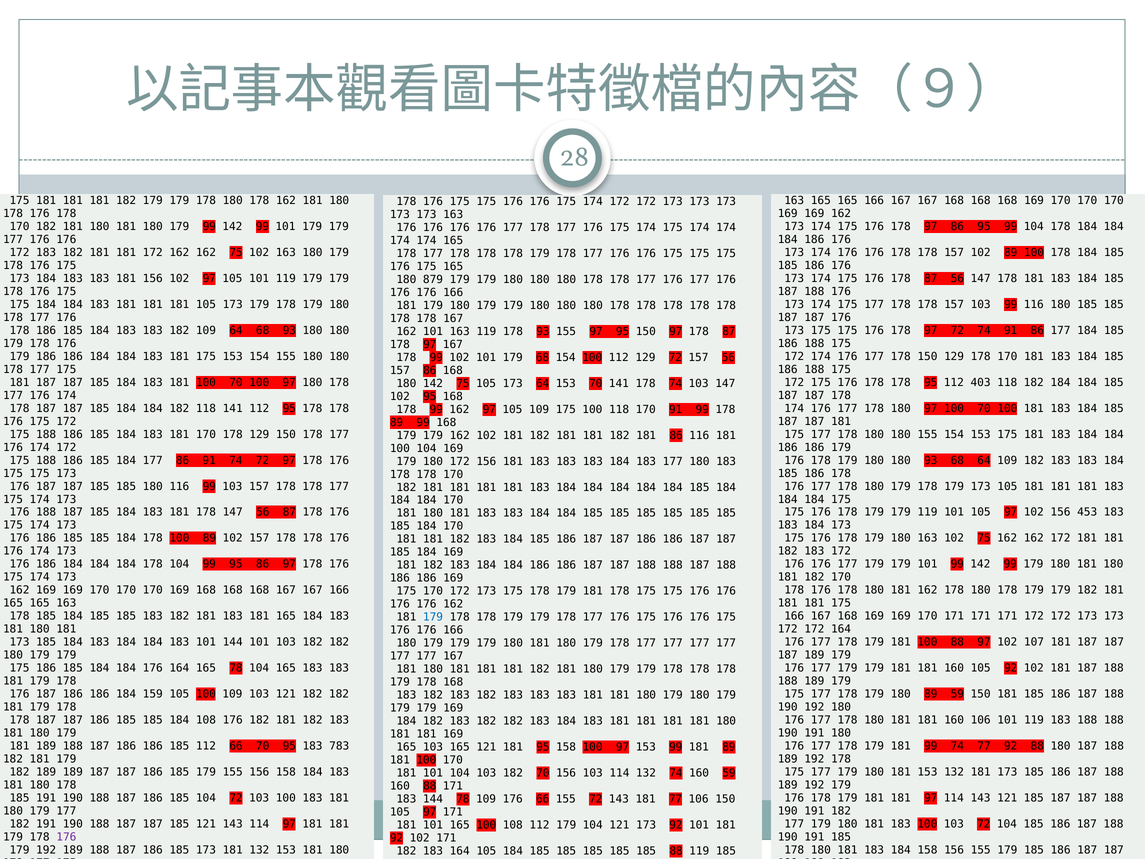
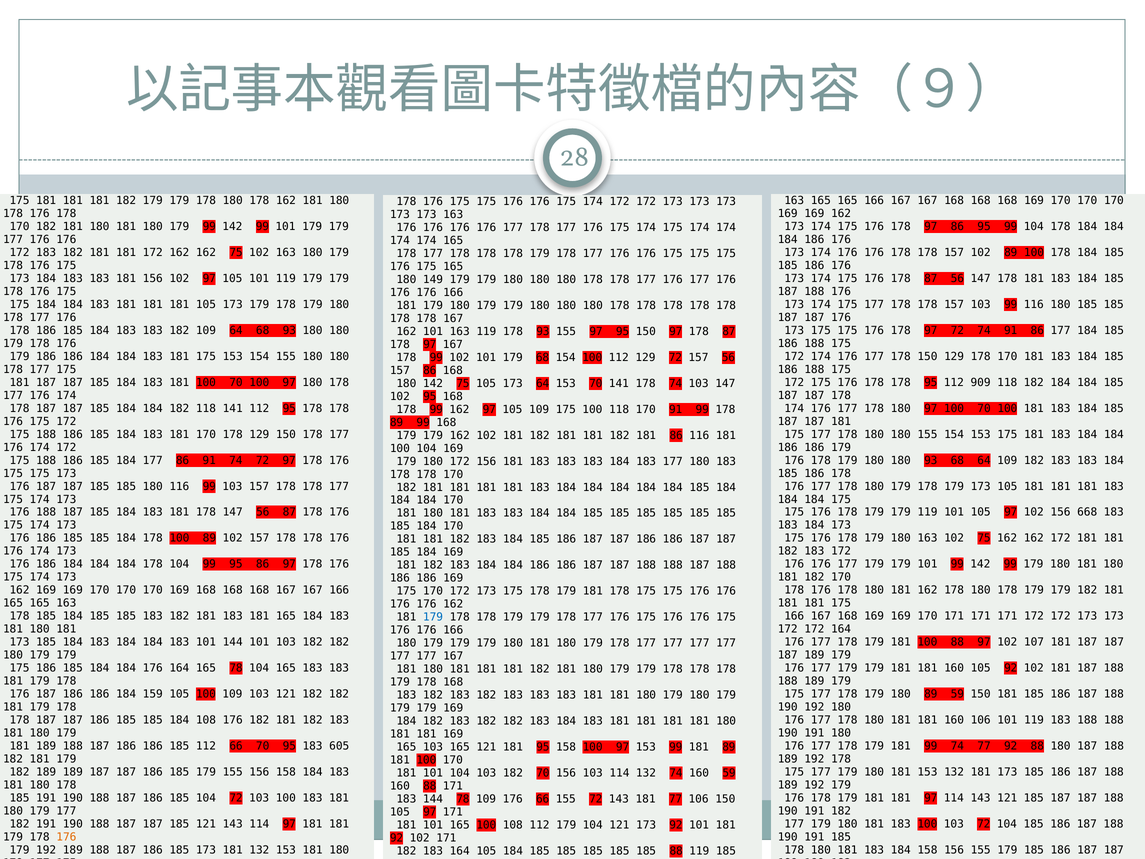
879: 879 -> 149
403: 403 -> 909
453: 453 -> 668
783: 783 -> 605
176 at (66, 837) colour: purple -> orange
